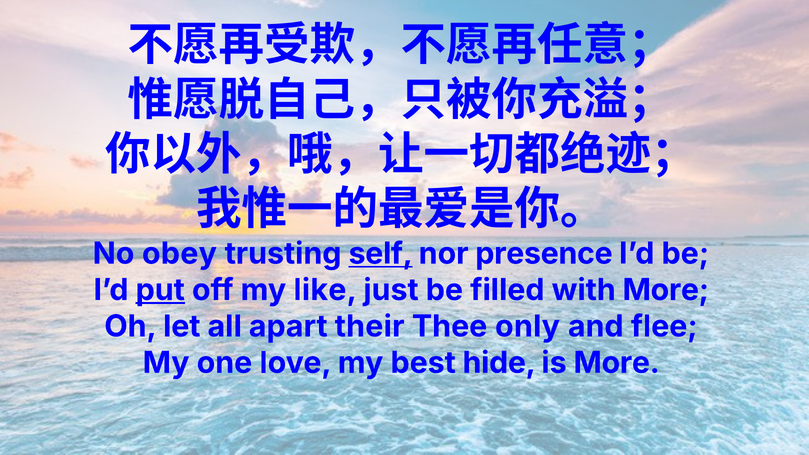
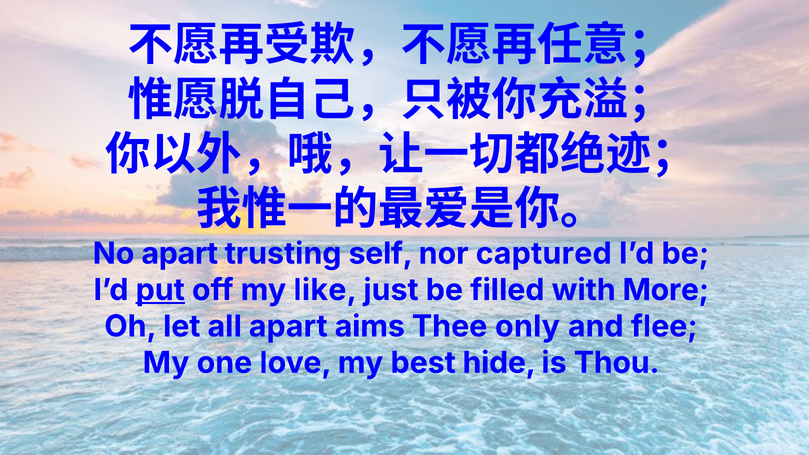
No obey: obey -> apart
self underline: present -> none
presence: presence -> captured
their: their -> aims
is More: More -> Thou
